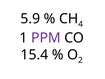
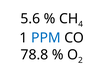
5.9: 5.9 -> 5.6
PPM colour: purple -> blue
15.4: 15.4 -> 78.8
